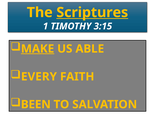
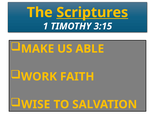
MAKE underline: present -> none
EVERY: EVERY -> WORK
BEEN: BEEN -> WISE
